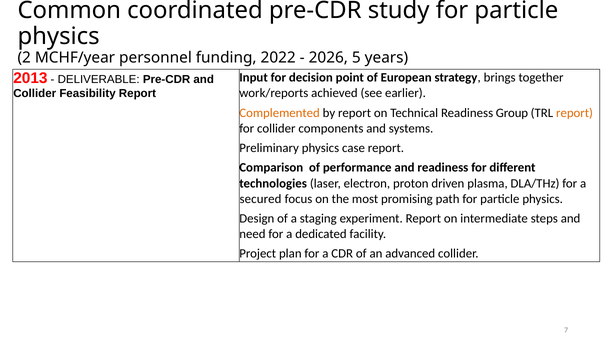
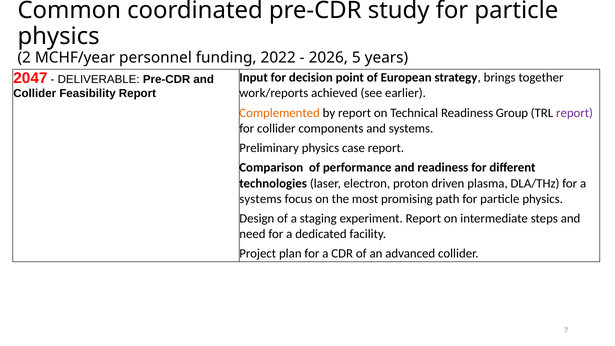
2013: 2013 -> 2047
report at (575, 113) colour: orange -> purple
secured at (261, 199): secured -> systems
